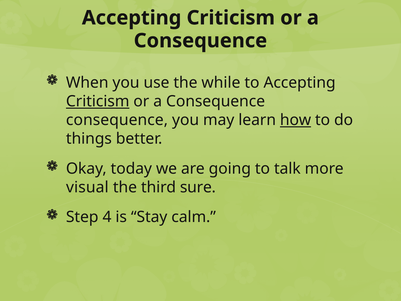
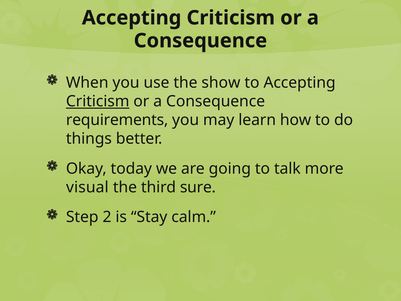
while: while -> show
consequence at (117, 120): consequence -> requirements
how underline: present -> none
4: 4 -> 2
